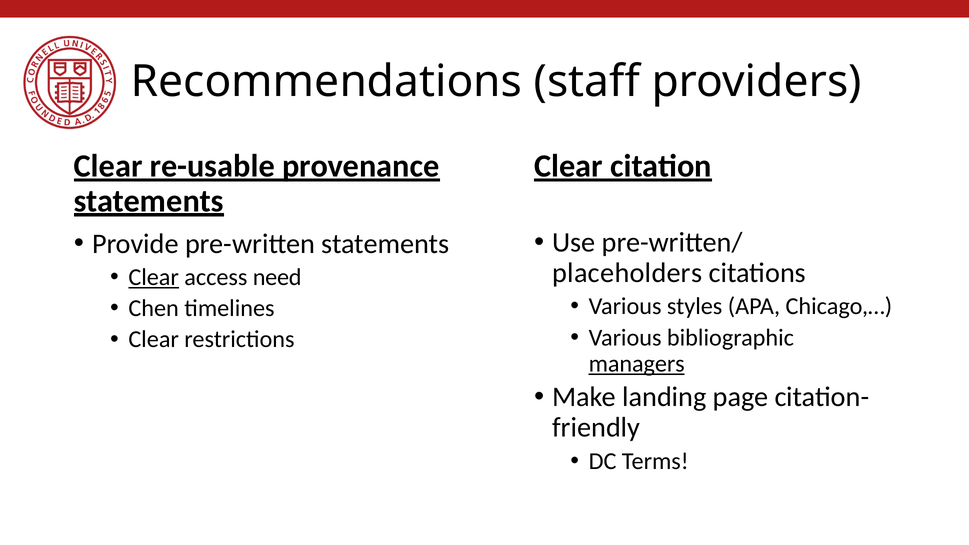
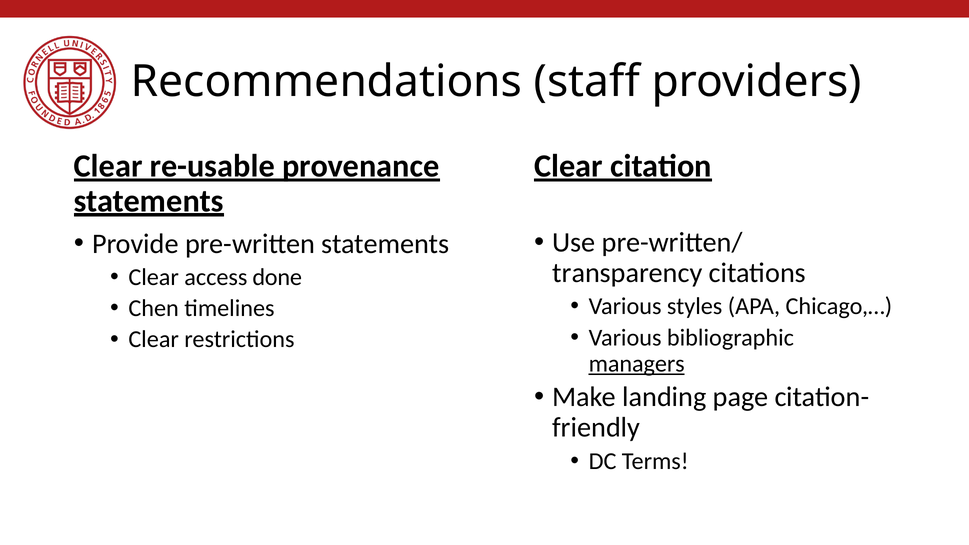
placeholders: placeholders -> transparency
Clear at (154, 277) underline: present -> none
need: need -> done
